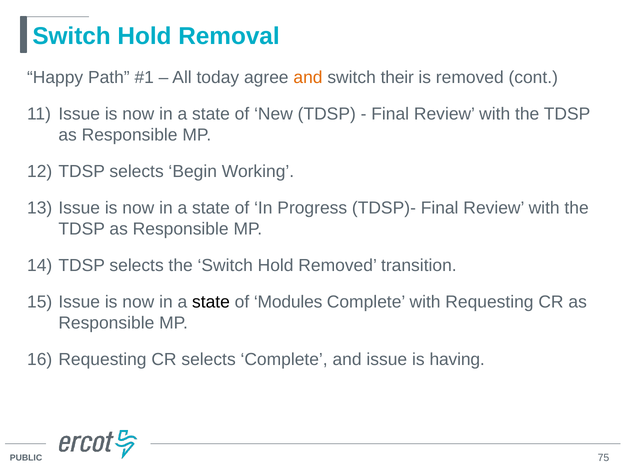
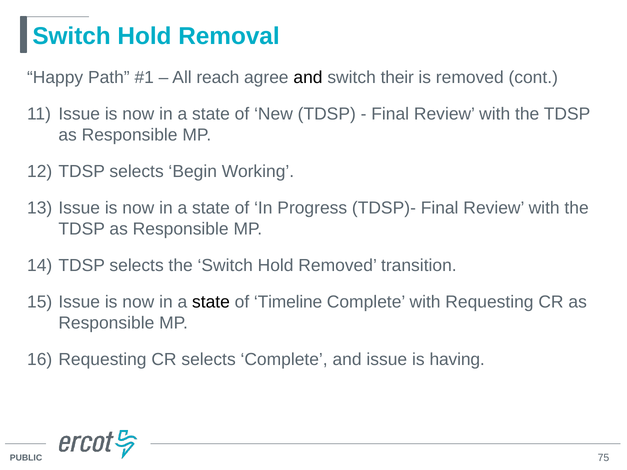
today: today -> reach
and at (308, 77) colour: orange -> black
Modules: Modules -> Timeline
